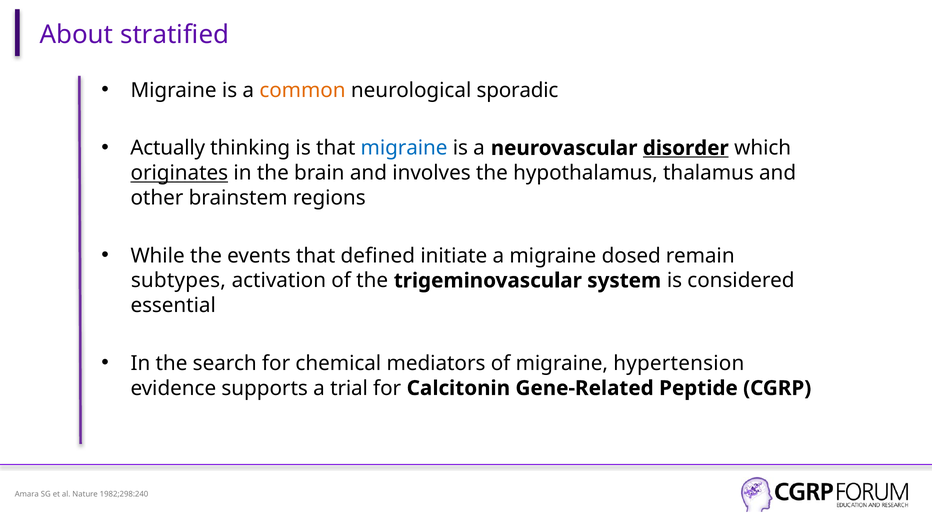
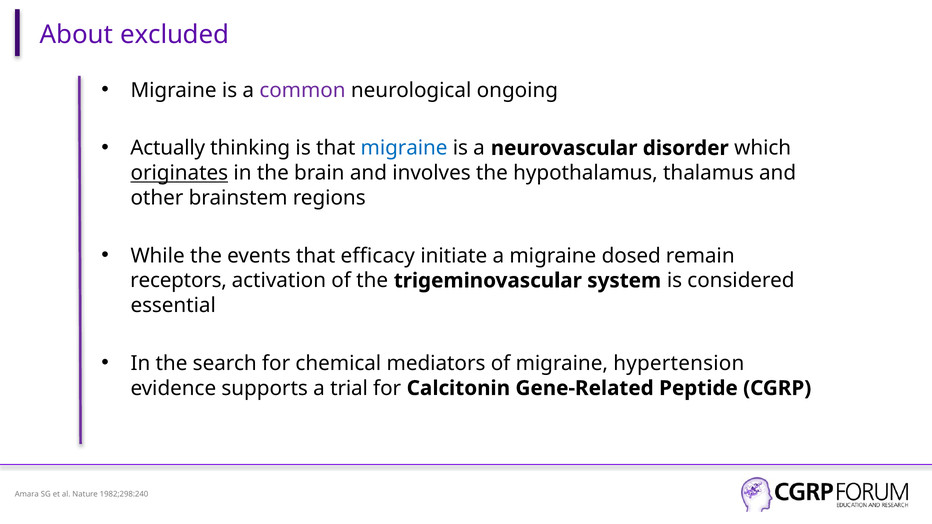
stratified: stratified -> excluded
common colour: orange -> purple
sporadic: sporadic -> ongoing
disorder underline: present -> none
defined: defined -> efficacy
subtypes: subtypes -> receptors
